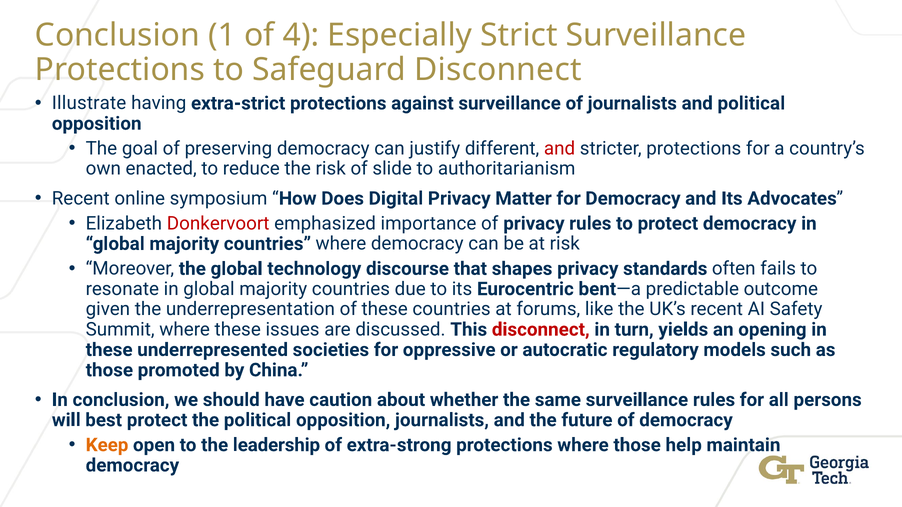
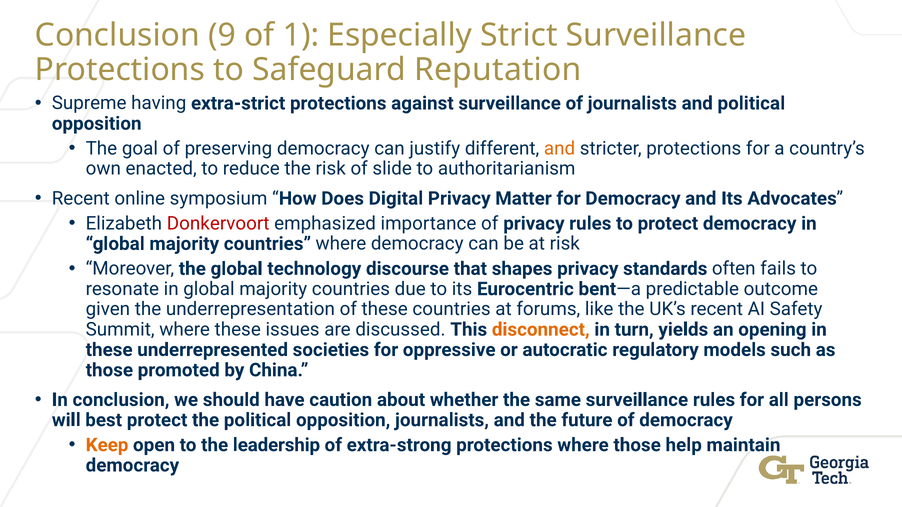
1: 1 -> 9
4: 4 -> 1
Safeguard Disconnect: Disconnect -> Reputation
Illustrate: Illustrate -> Supreme
and at (560, 149) colour: red -> orange
disconnect at (541, 330) colour: red -> orange
